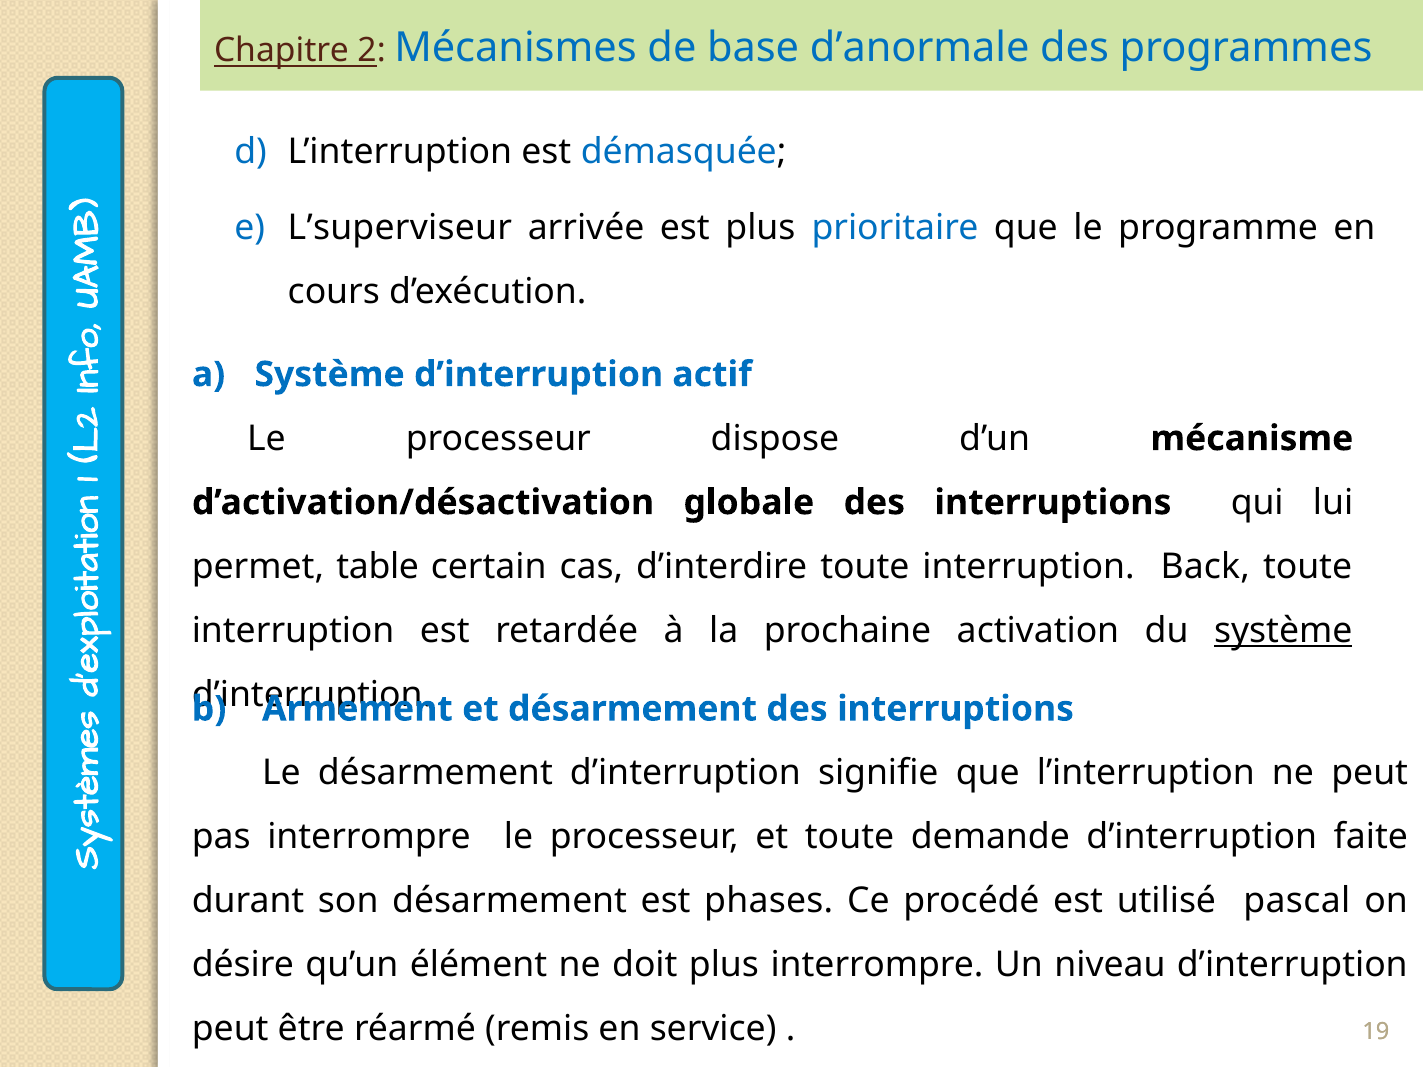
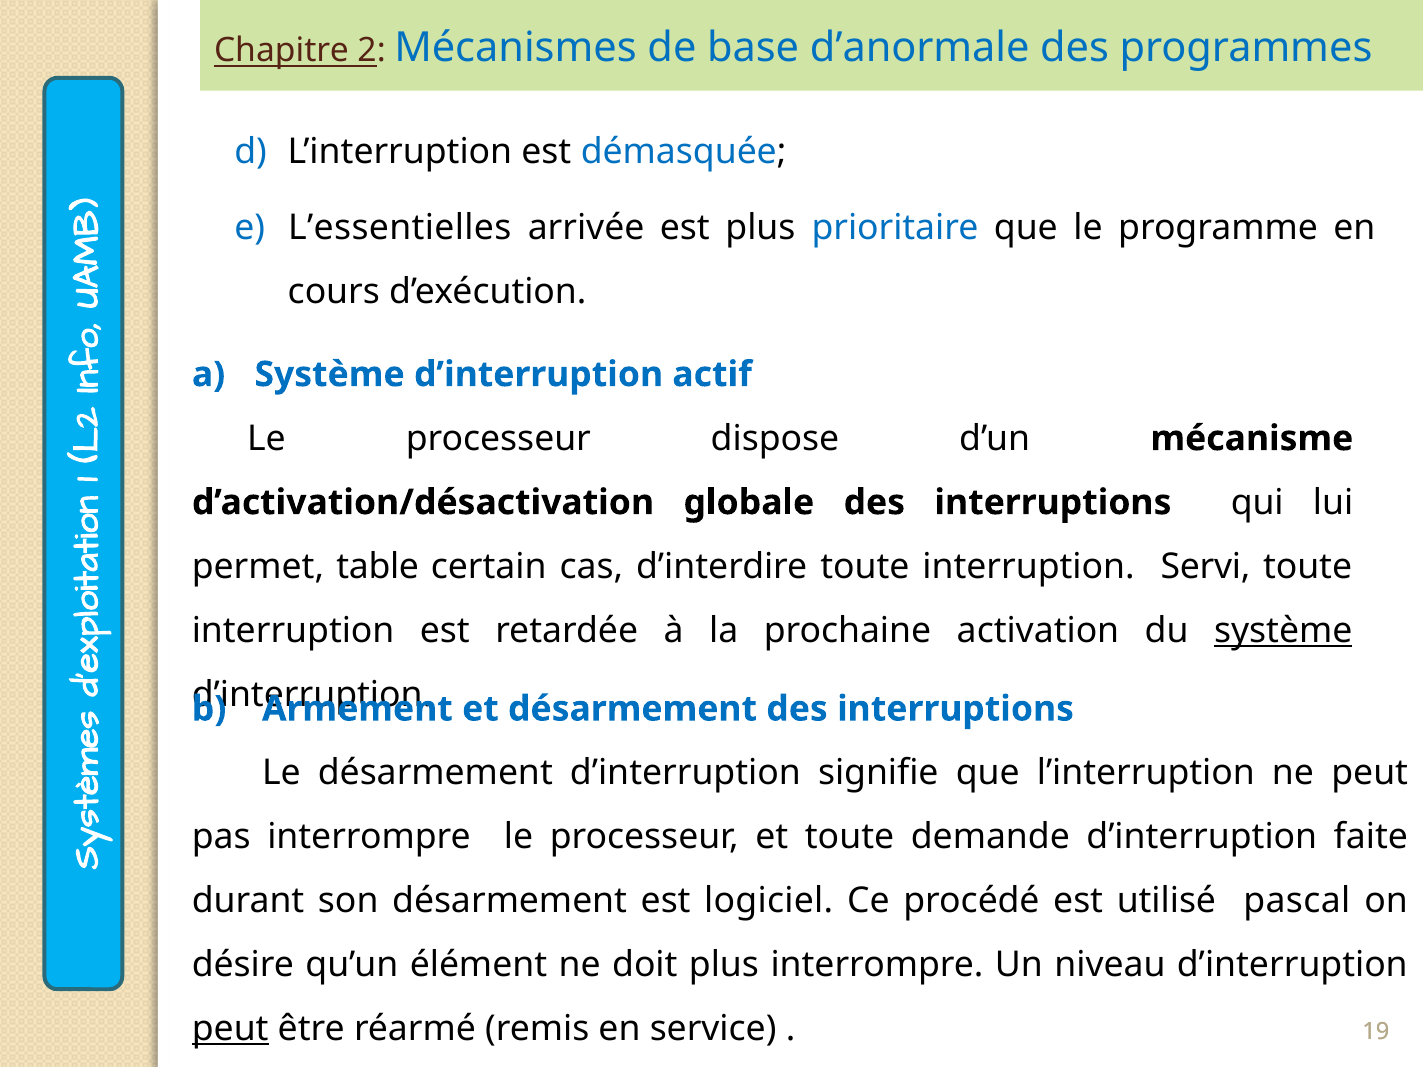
L’superviseur: L’superviseur -> L’essentielles
Back: Back -> Servi
phases: phases -> logiciel
peut at (230, 1029) underline: none -> present
